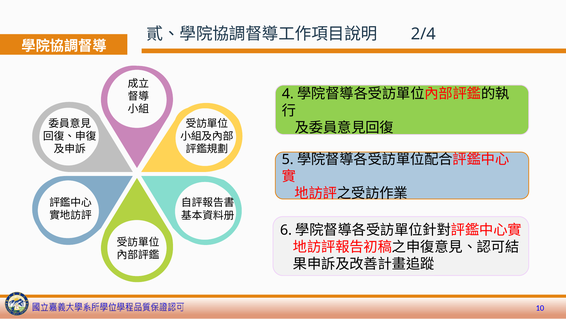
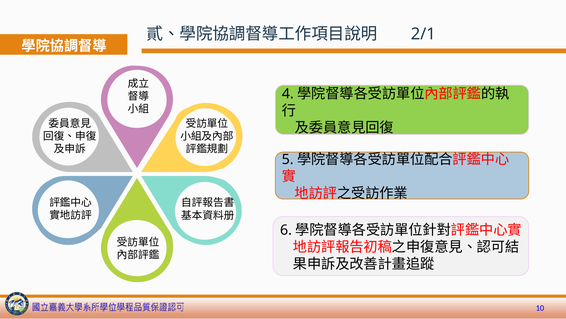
2/4: 2/4 -> 2/1
